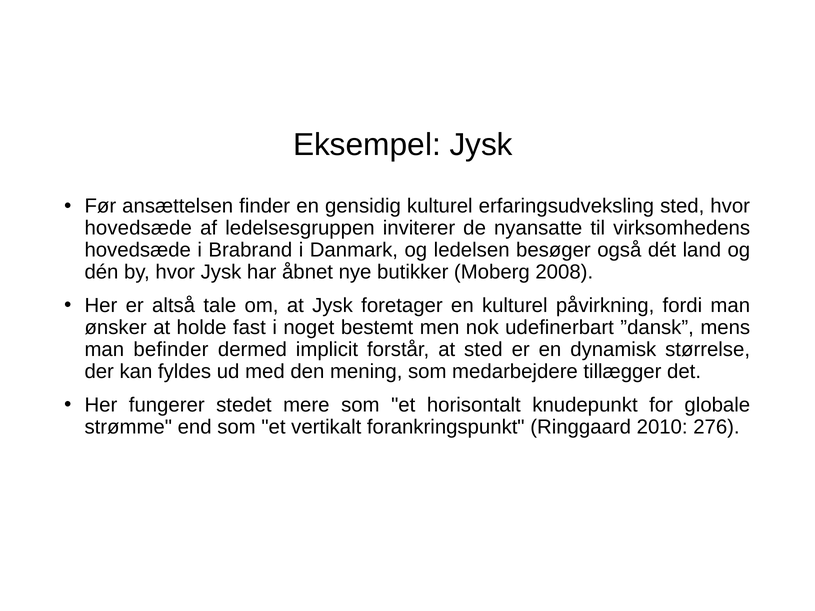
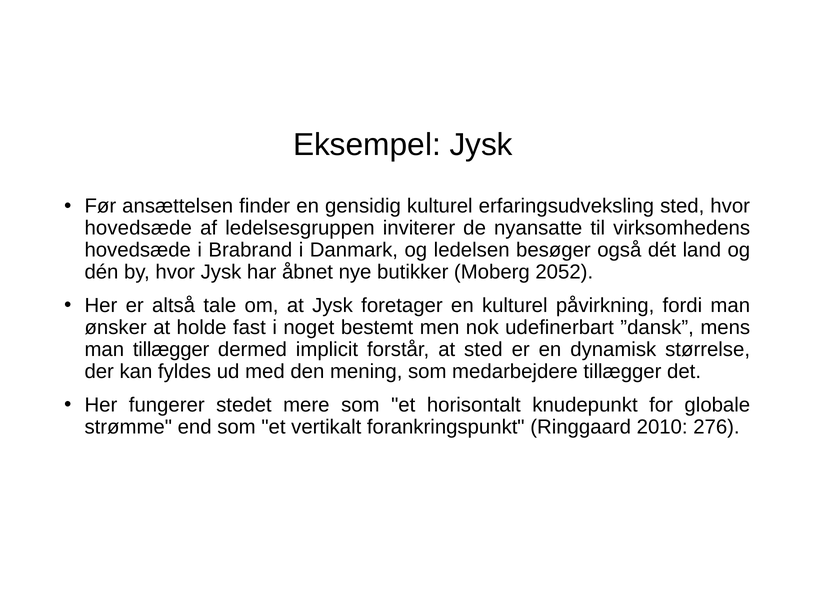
2008: 2008 -> 2052
man befinder: befinder -> tillægger
